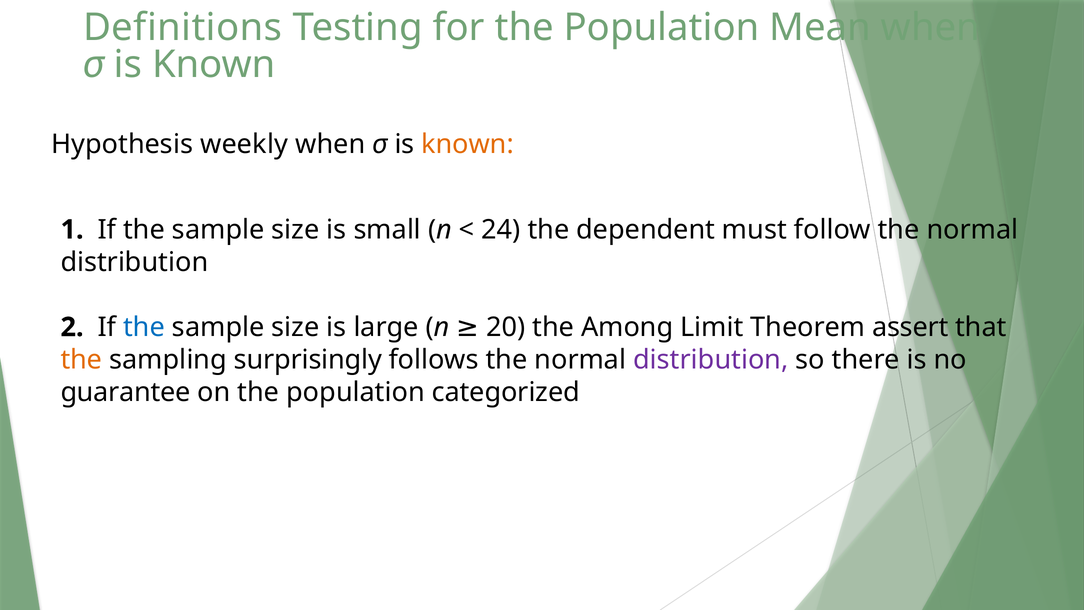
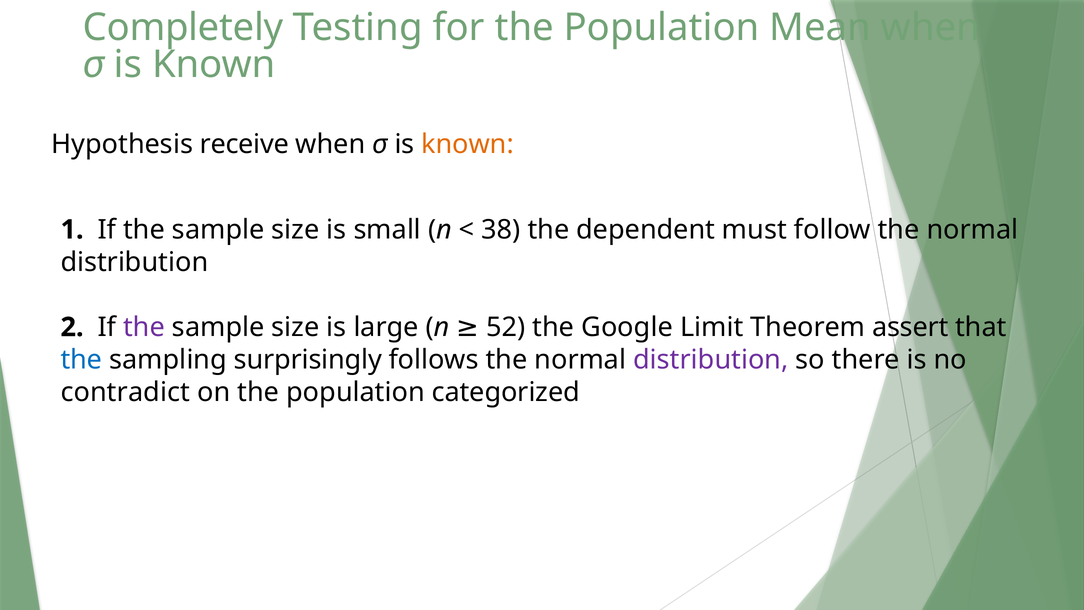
Definitions: Definitions -> Completely
weekly: weekly -> receive
24: 24 -> 38
the at (144, 327) colour: blue -> purple
20: 20 -> 52
Among: Among -> Google
the at (81, 360) colour: orange -> blue
guarantee: guarantee -> contradict
